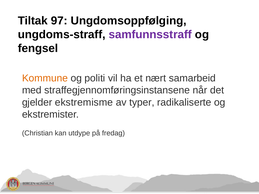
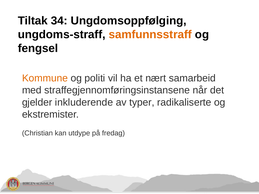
97: 97 -> 34
samfunnsstraff colour: purple -> orange
ekstremisme: ekstremisme -> inkluderende
